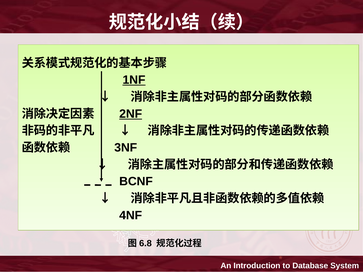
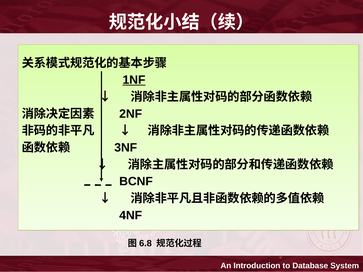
2NF underline: present -> none
